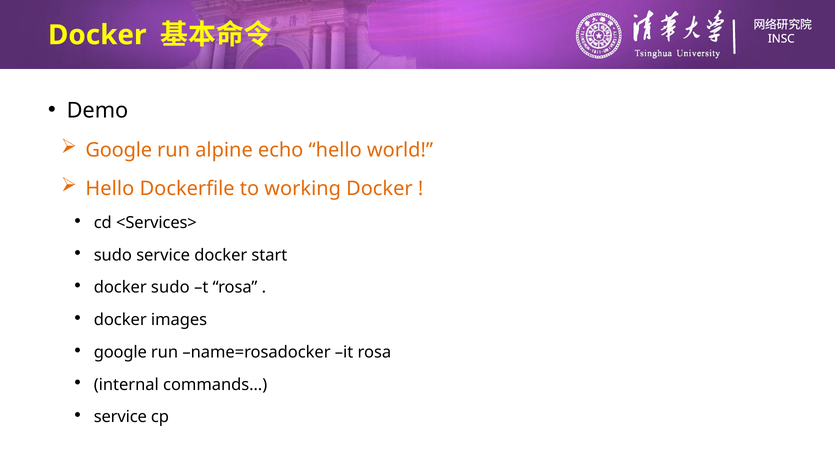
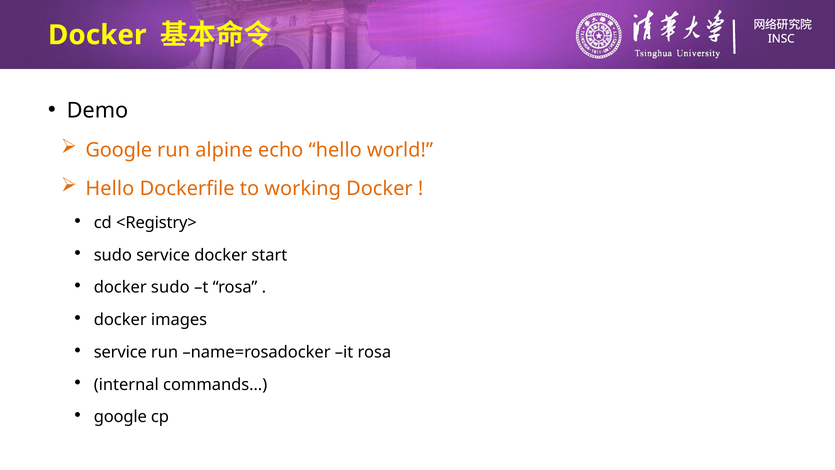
<Services>: <Services> -> <Registry>
google at (120, 352): google -> service
service at (120, 417): service -> google
